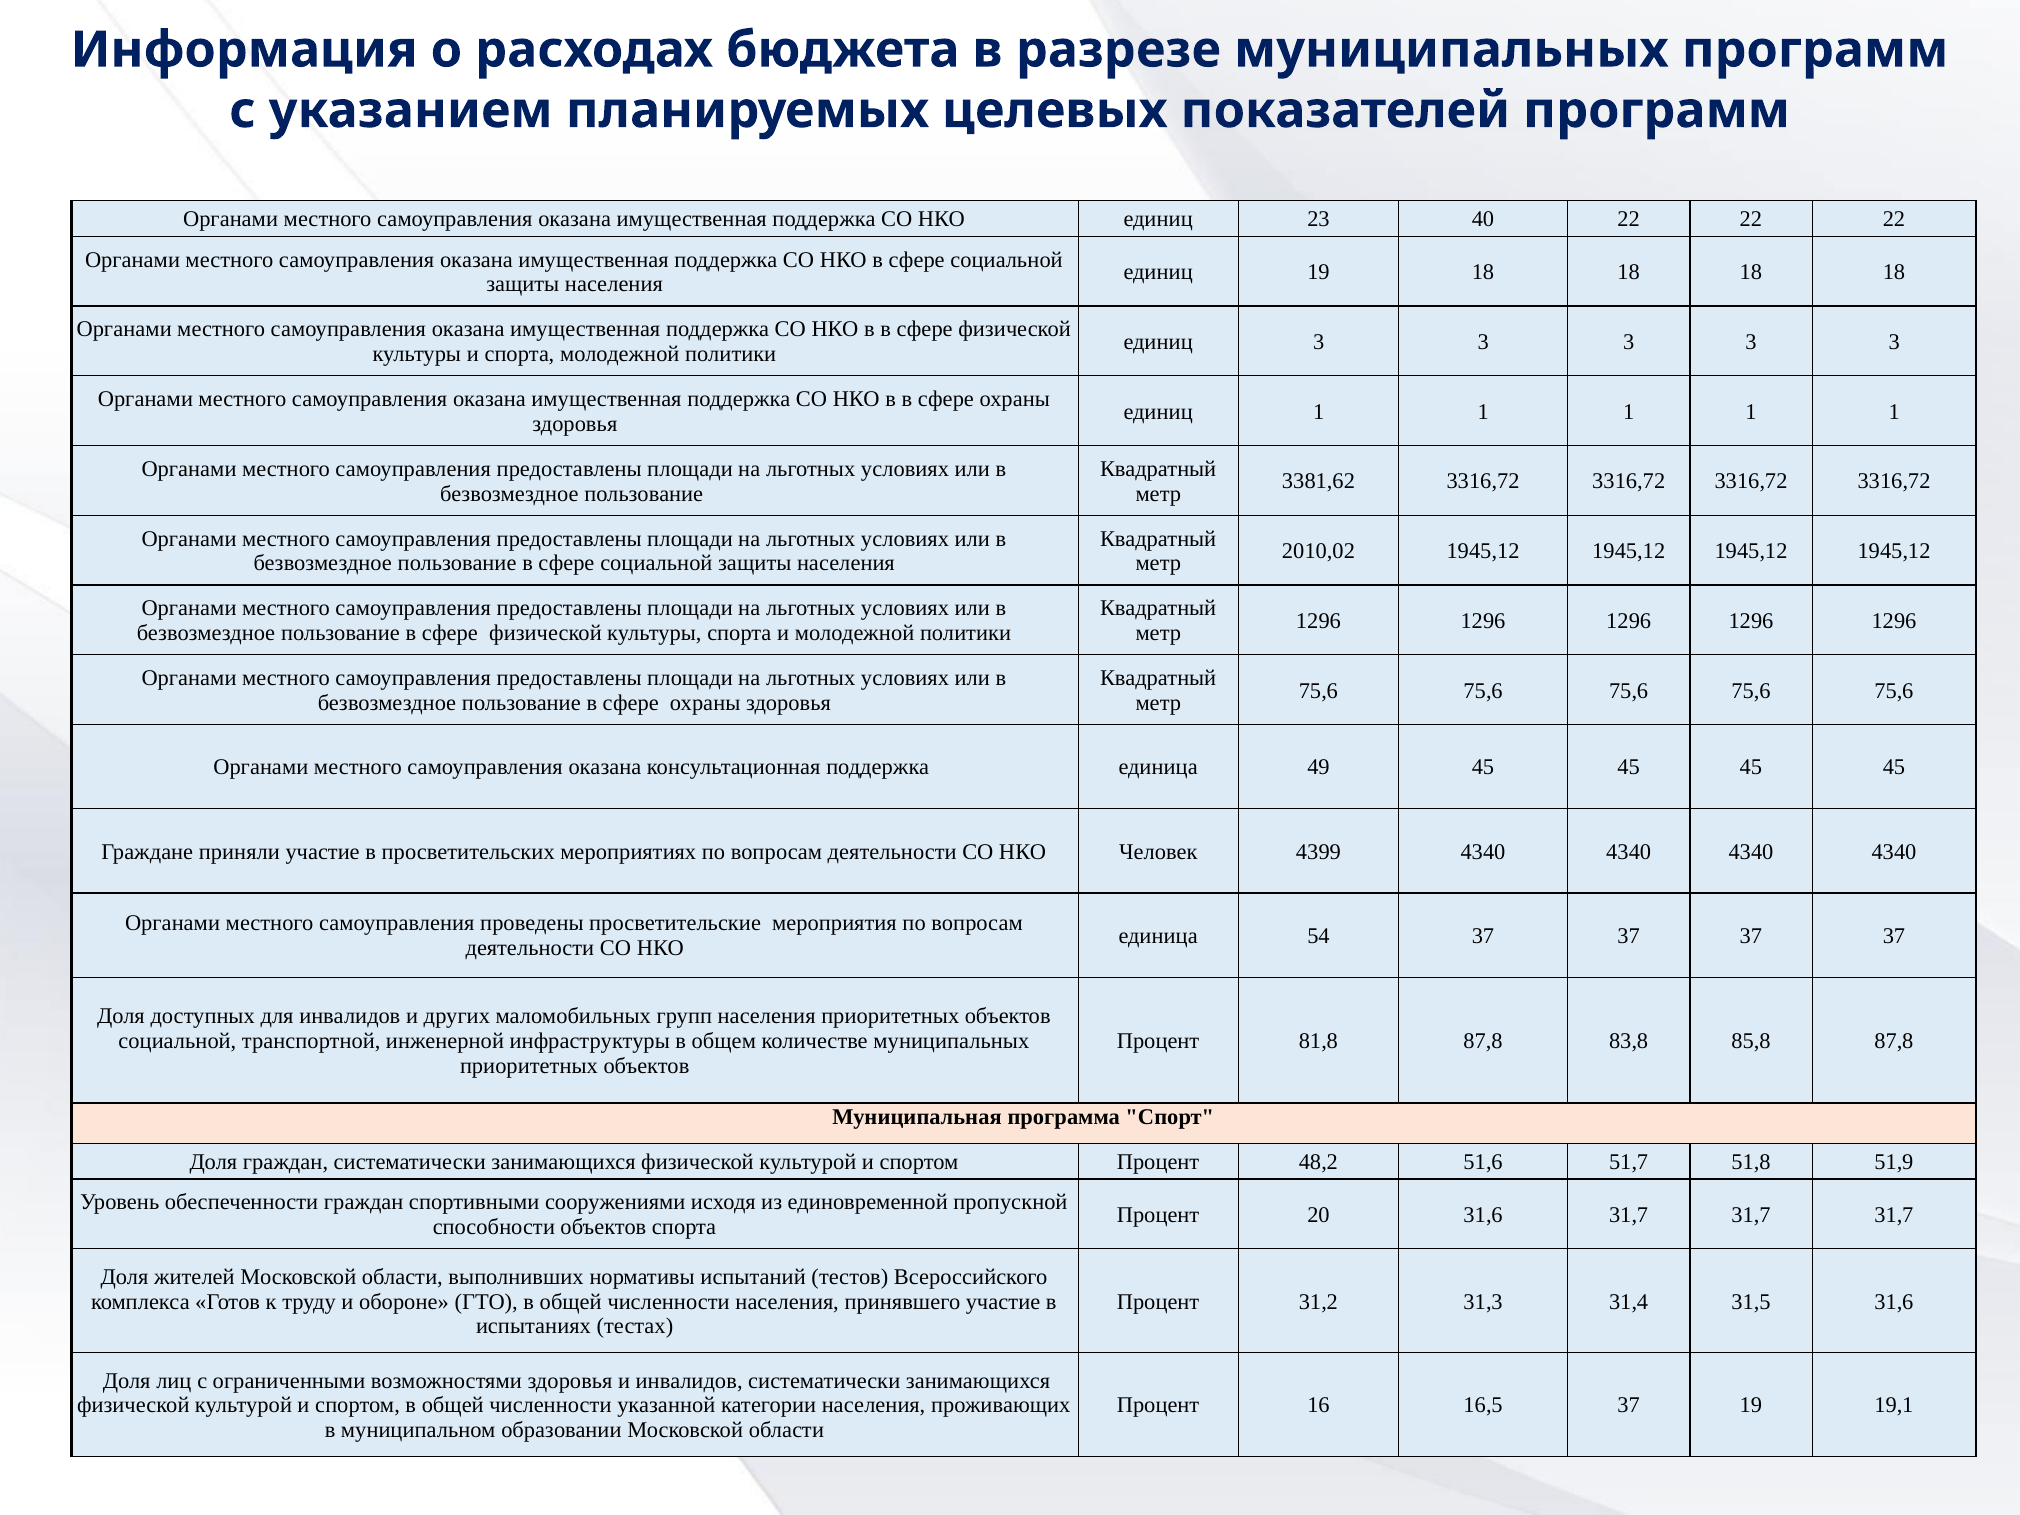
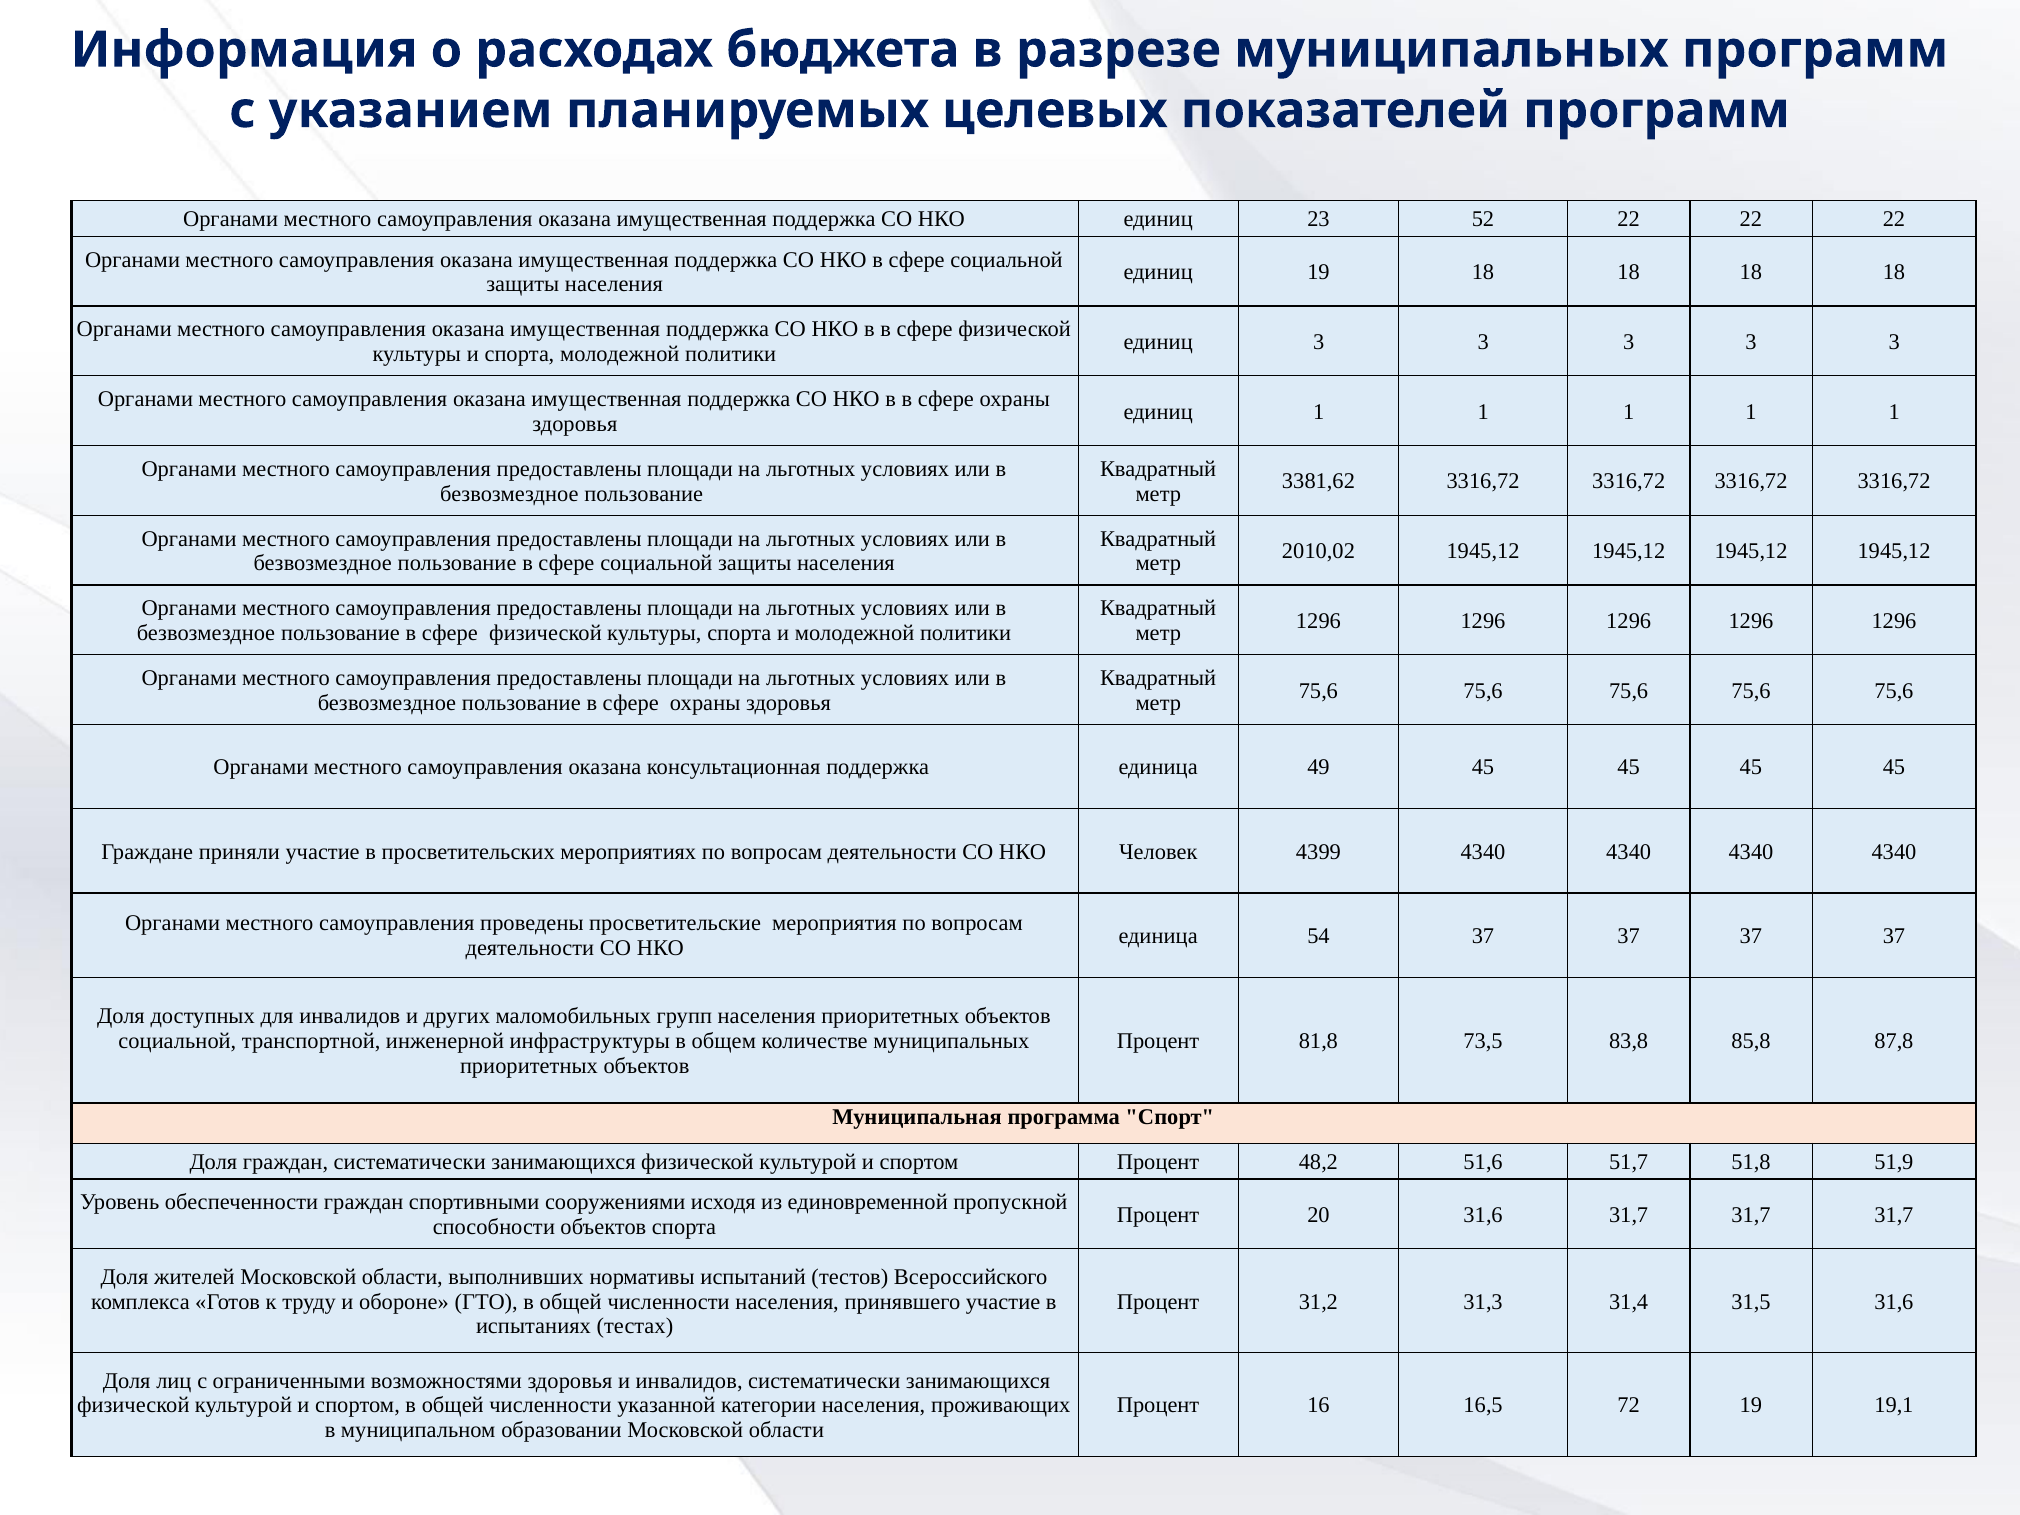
40: 40 -> 52
81,8 87,8: 87,8 -> 73,5
16,5 37: 37 -> 72
